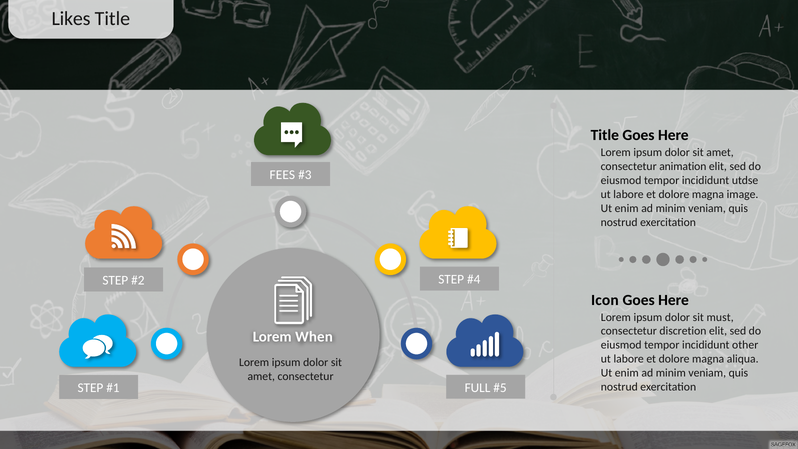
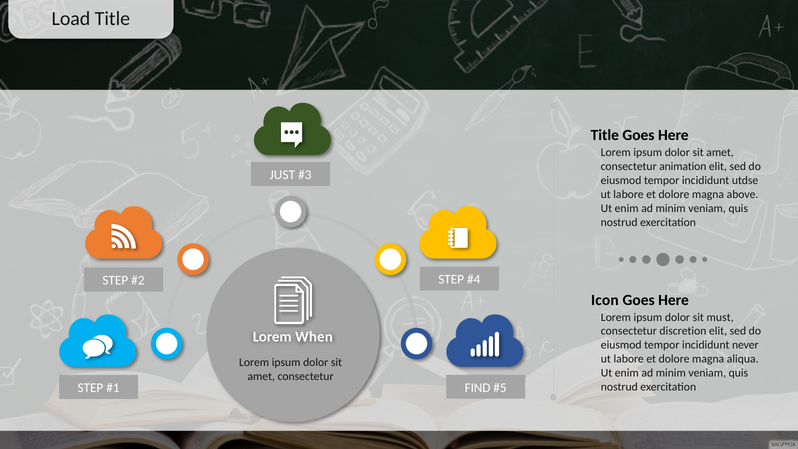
Likes: Likes -> Load
FEES: FEES -> JUST
image: image -> above
other: other -> never
FULL: FULL -> FIND
